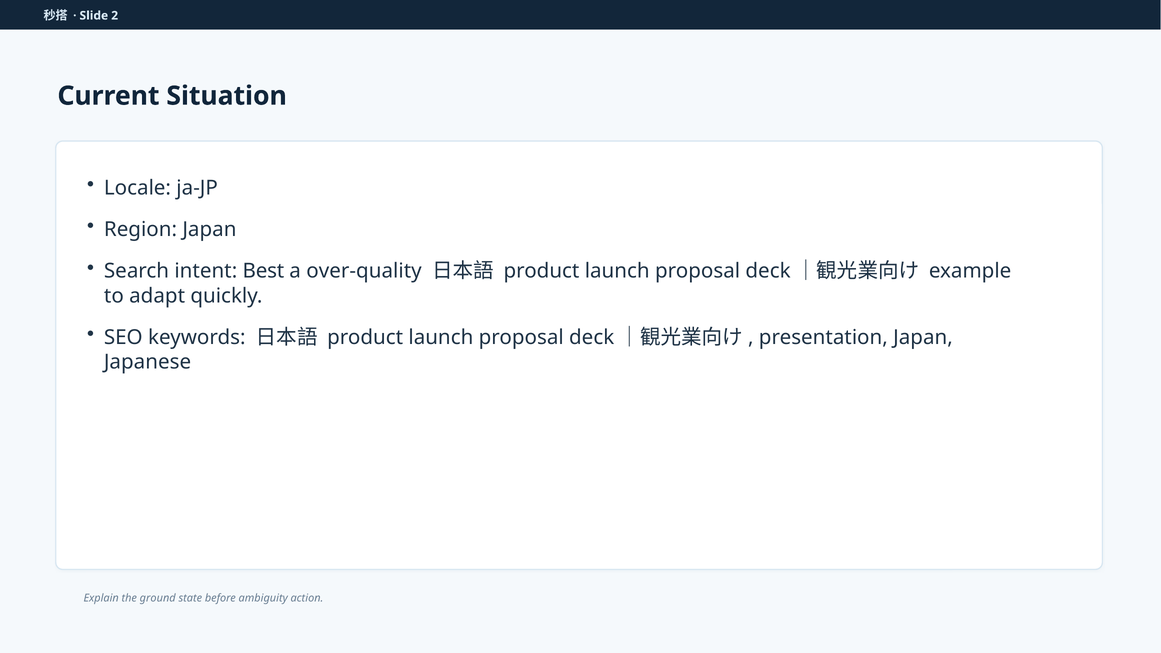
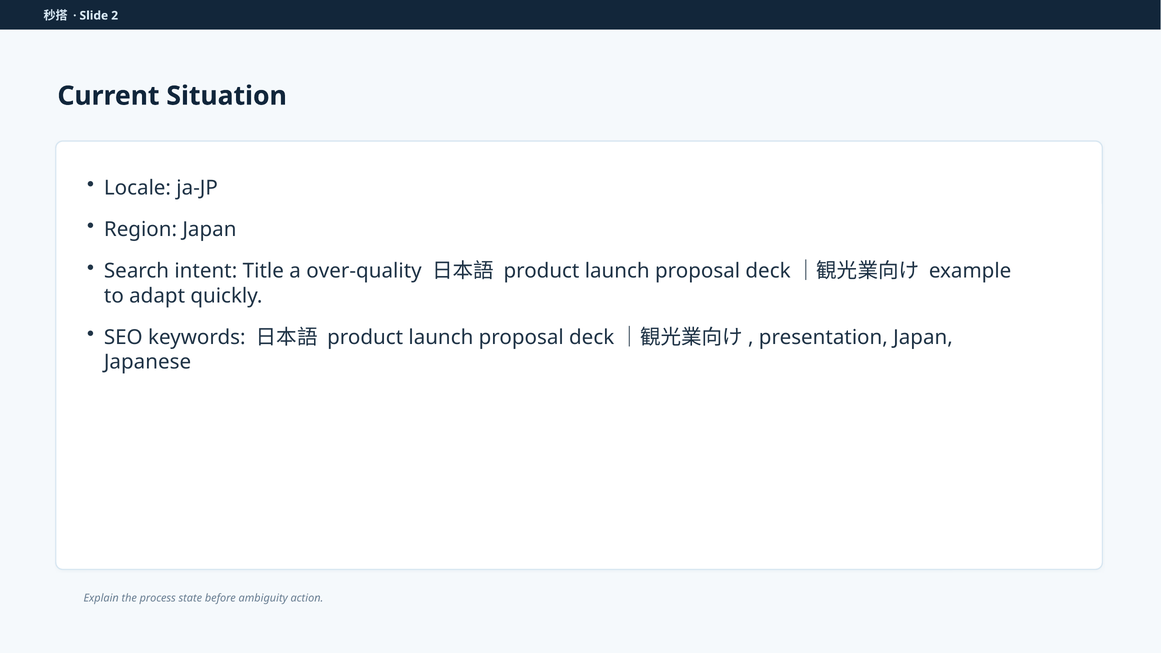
Best: Best -> Title
ground: ground -> process
